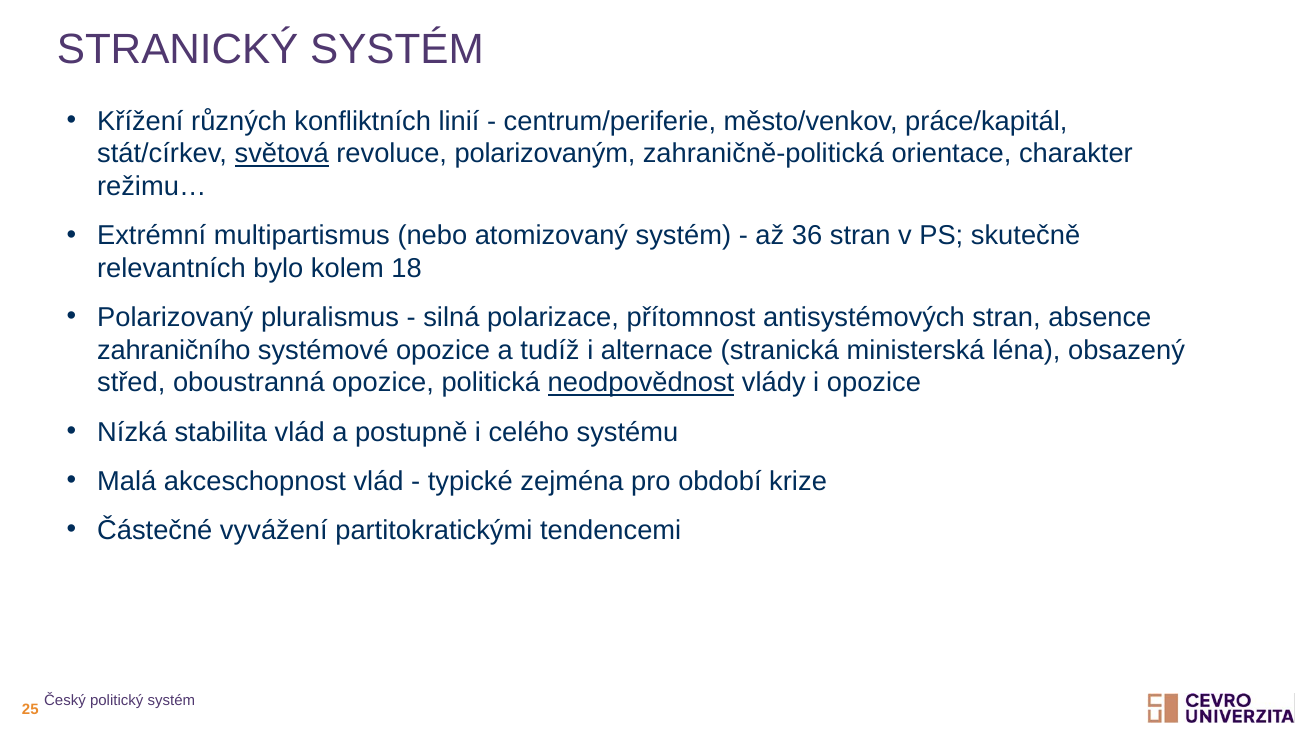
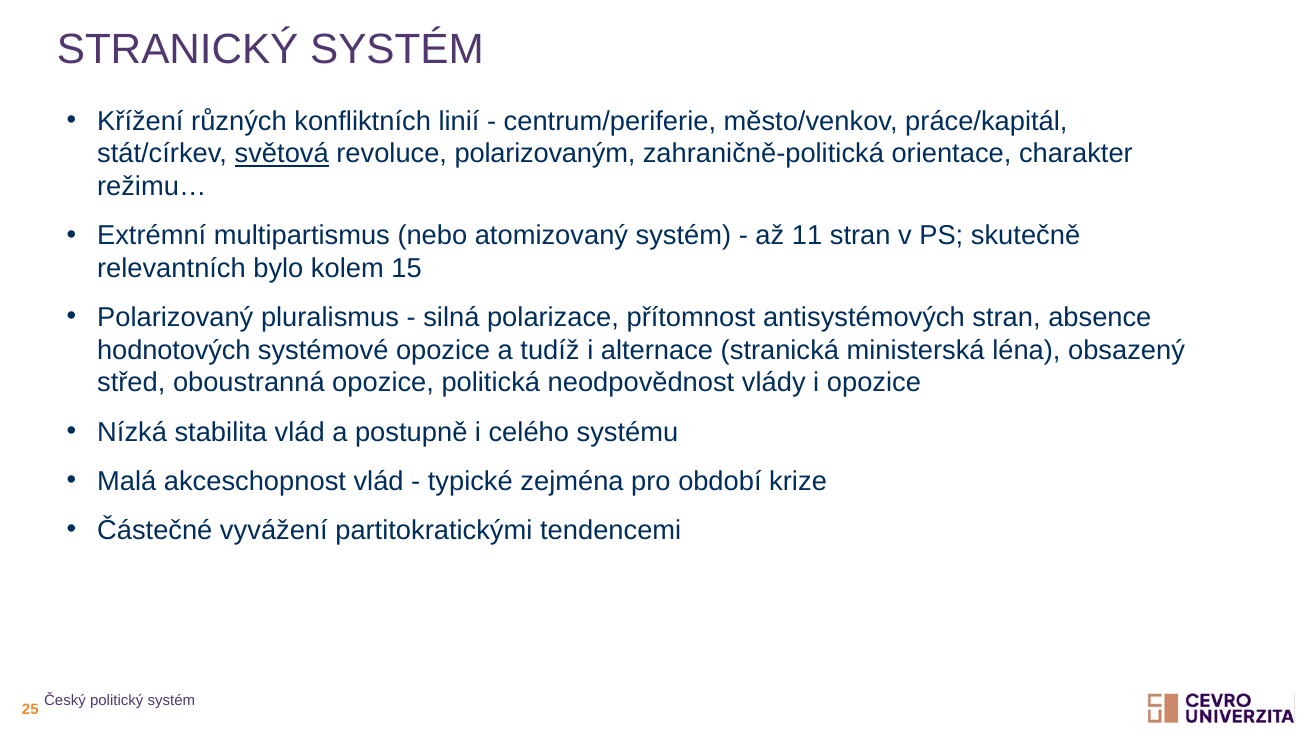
36: 36 -> 11
18: 18 -> 15
zahraničního: zahraničního -> hodnotových
neodpovědnost underline: present -> none
